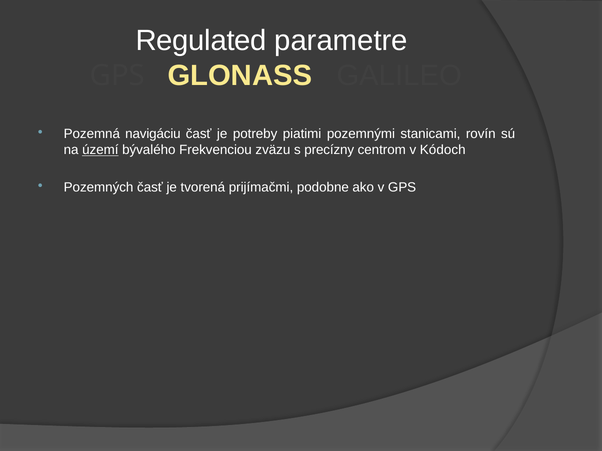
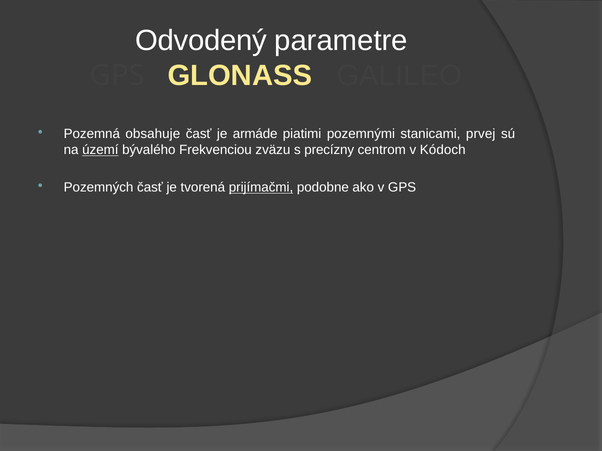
Regulated: Regulated -> Odvodený
navigáciu: navigáciu -> obsahuje
potreby: potreby -> armáde
rovín: rovín -> prvej
prijímačmi underline: none -> present
